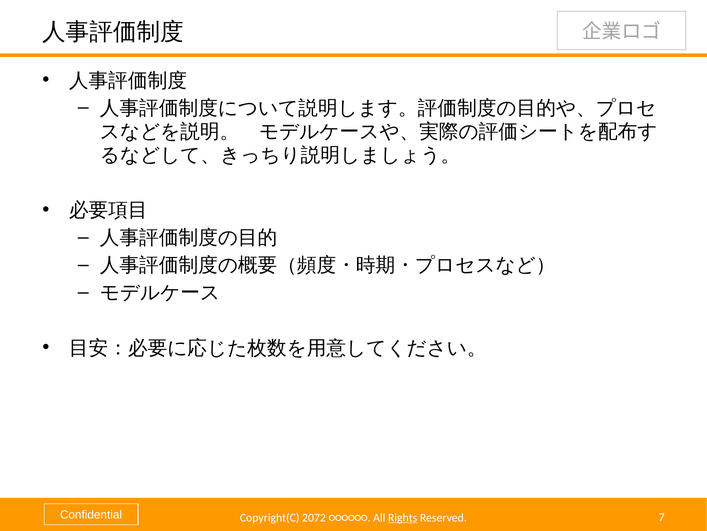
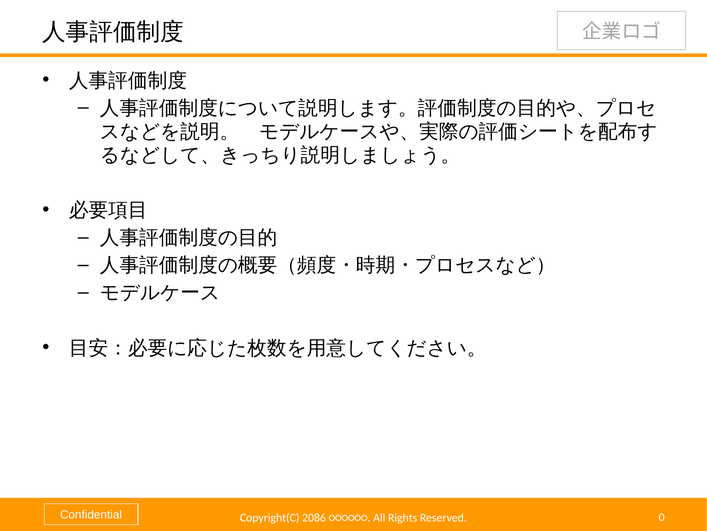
2072: 2072 -> 2086
Rights underline: present -> none
7: 7 -> 0
